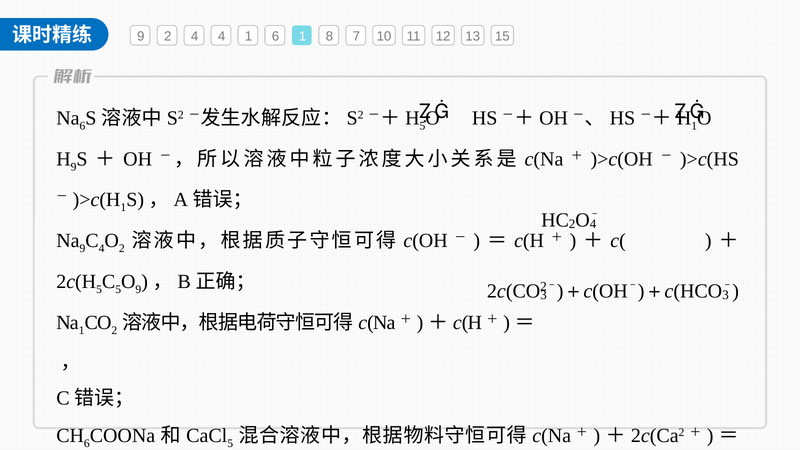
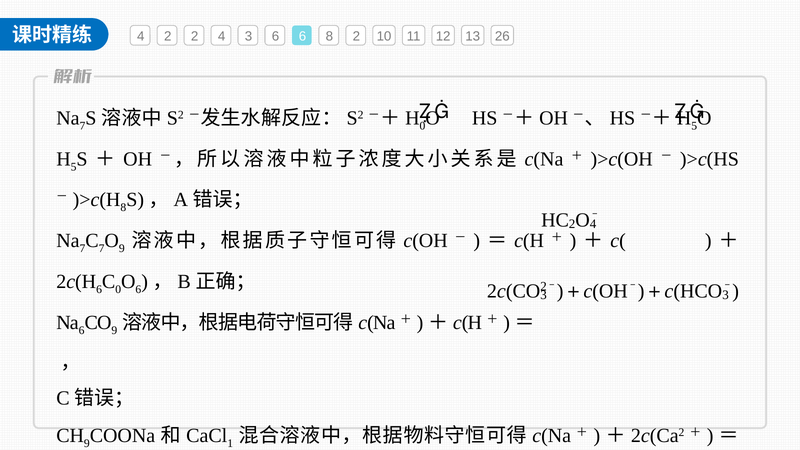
9 at (141, 36): 9 -> 4
2 4: 4 -> 2
4 1: 1 -> 3
6 1: 1 -> 6
8 7: 7 -> 2
15: 15 -> 26
6 at (82, 126): 6 -> 7
5 at (422, 126): 5 -> 0
1 at (694, 126): 1 -> 5
9 at (74, 167): 9 -> 5
1 at (123, 208): 1 -> 8
9 at (82, 249): 9 -> 7
4 at (102, 249): 4 -> 7
2 at (122, 249): 2 -> 9
5 at (99, 290): 5 -> 6
5 at (118, 290): 5 -> 0
9 at (138, 290): 9 -> 6
1 at (82, 331): 1 -> 6
2 at (114, 331): 2 -> 9
6 at (87, 444): 6 -> 9
5 at (230, 444): 5 -> 1
